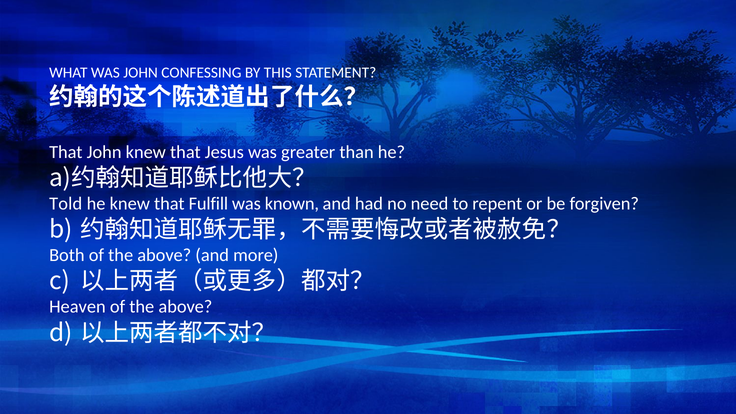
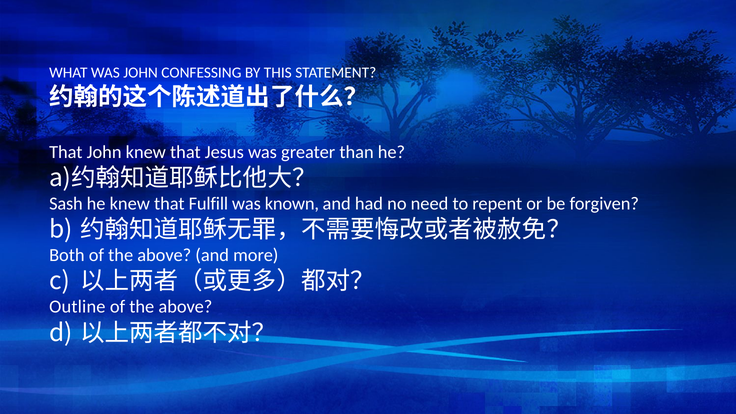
Told: Told -> Sash
Heaven: Heaven -> Outline
